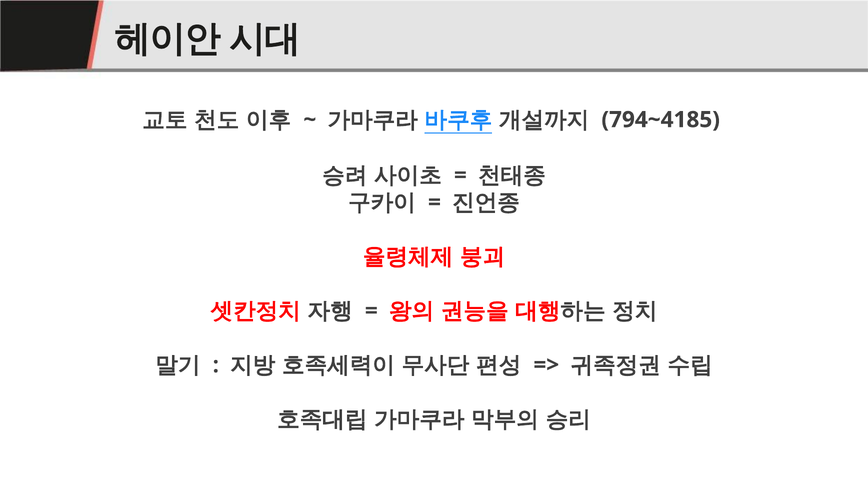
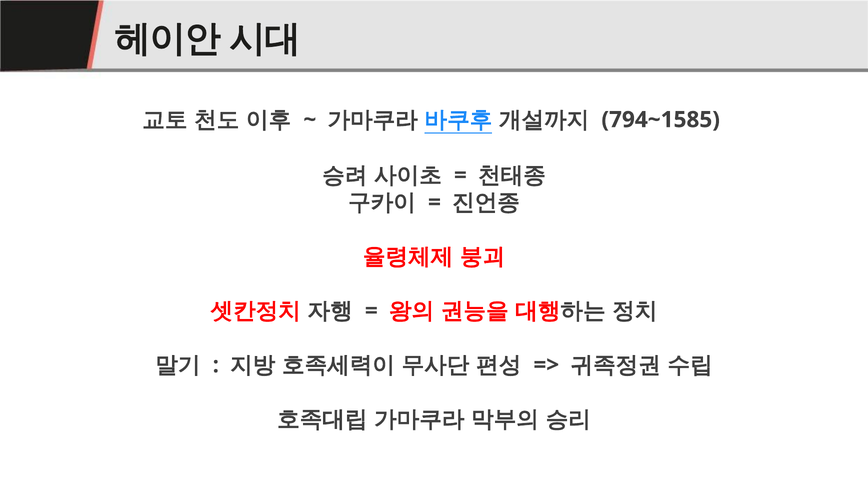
794~4185: 794~4185 -> 794~1585
